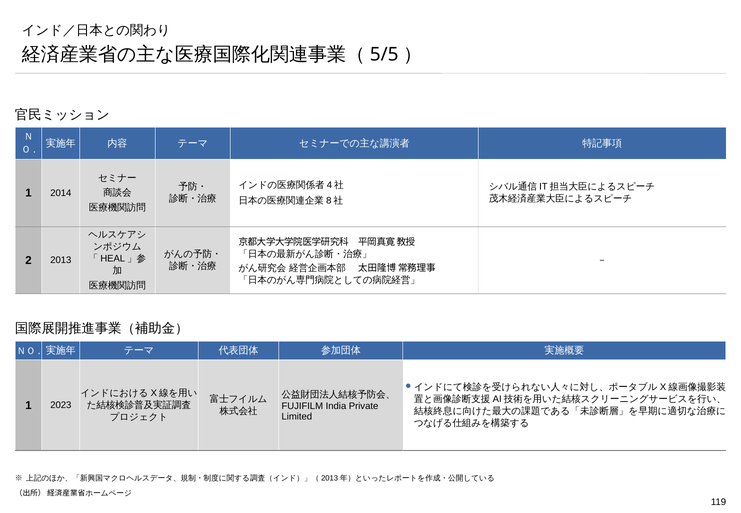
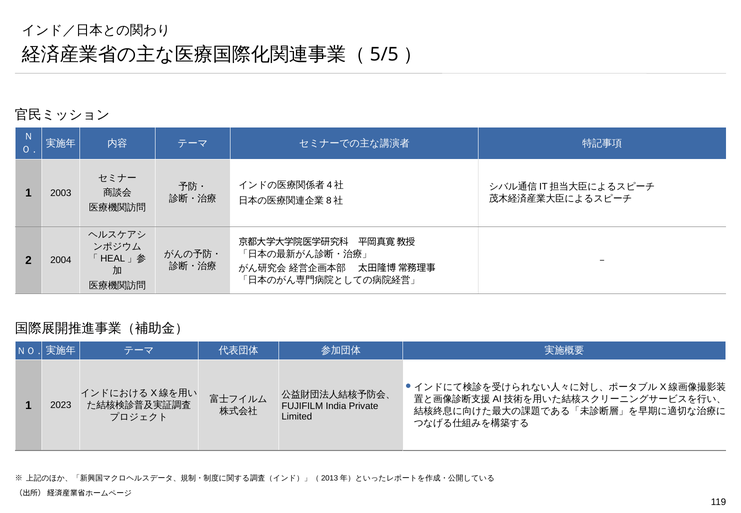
2014: 2014 -> 2003
2013: 2013 -> 2004
